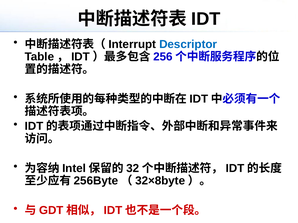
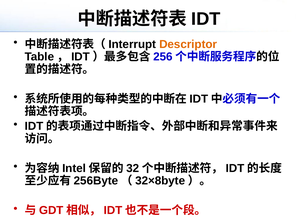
Descriptor colour: blue -> orange
